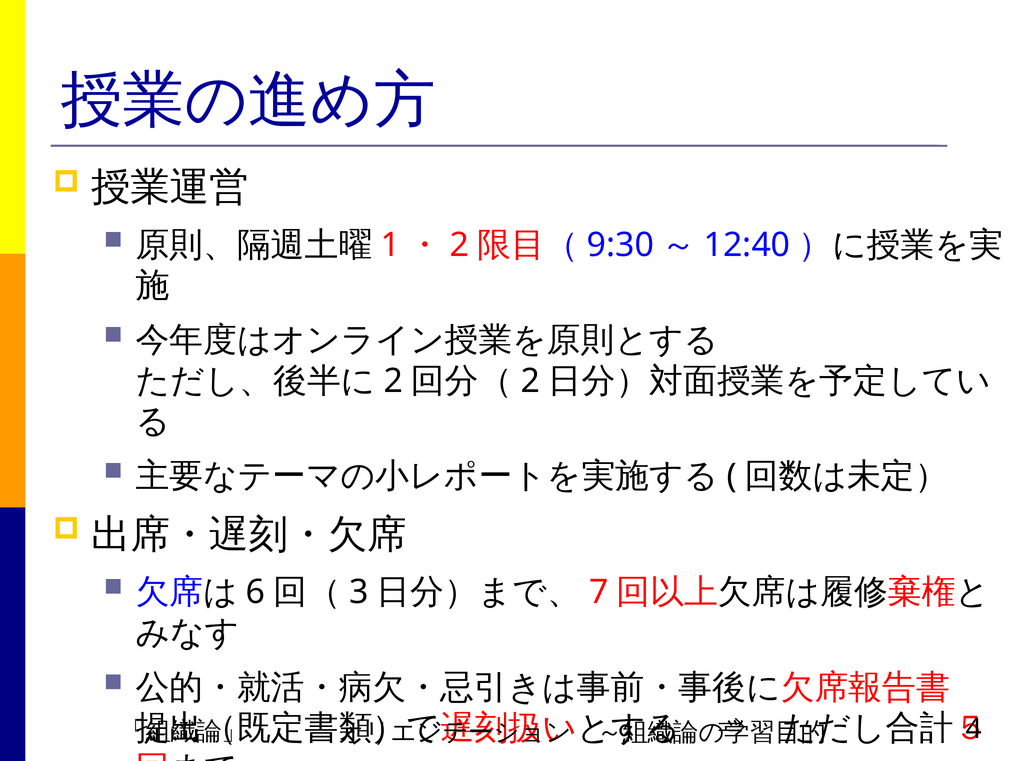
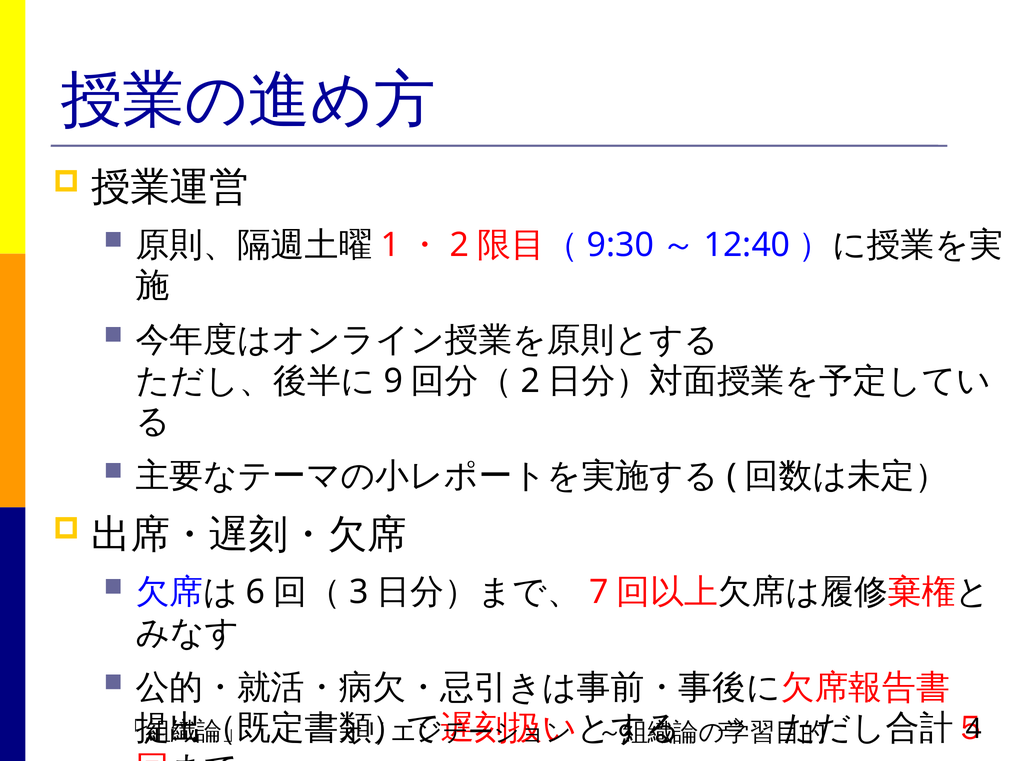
2 at (393, 381): 2 -> 9
